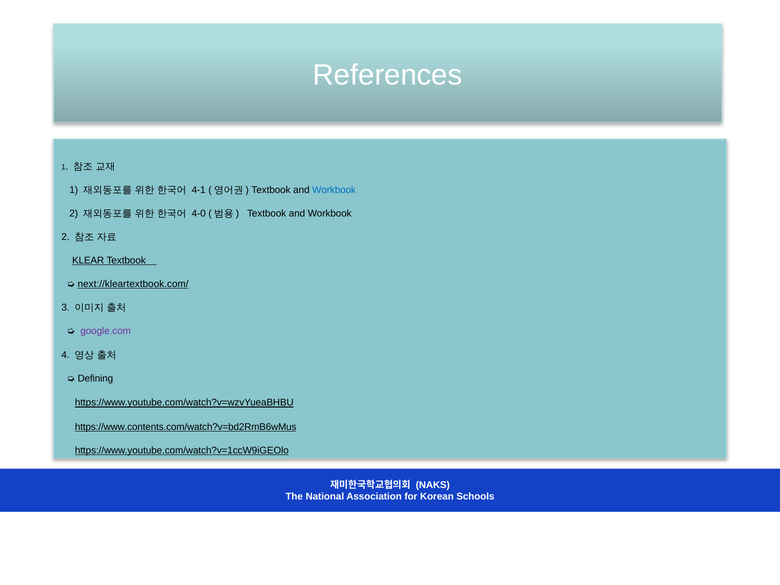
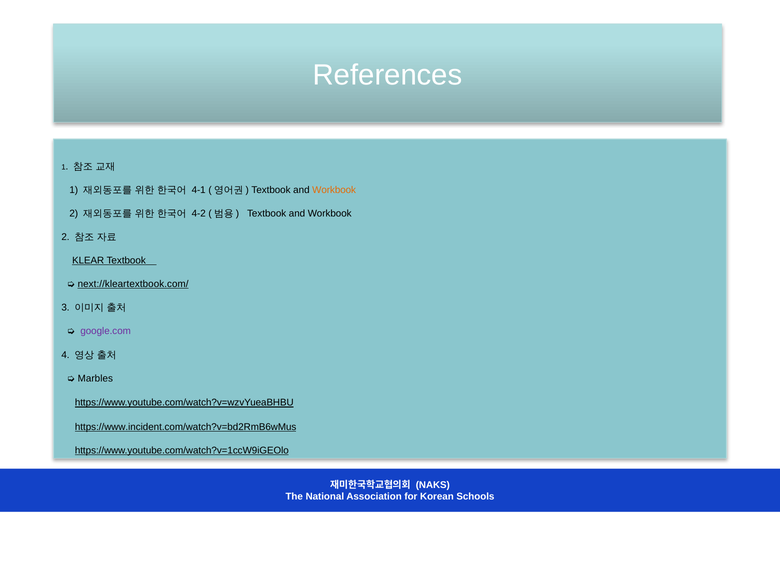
Workbook at (334, 190) colour: blue -> orange
4-0: 4-0 -> 4-2
Defining: Defining -> Marbles
https://www.contents.com/watch?v=bd2RmB6wMus: https://www.contents.com/watch?v=bd2RmB6wMus -> https://www.incident.com/watch?v=bd2RmB6wMus
